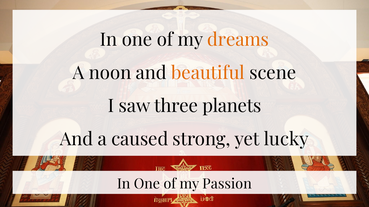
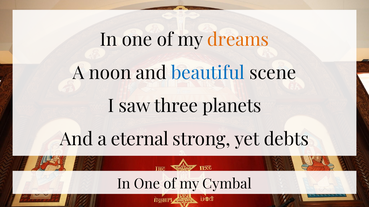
beautiful colour: orange -> blue
caused: caused -> eternal
lucky: lucky -> debts
Passion: Passion -> Cymbal
